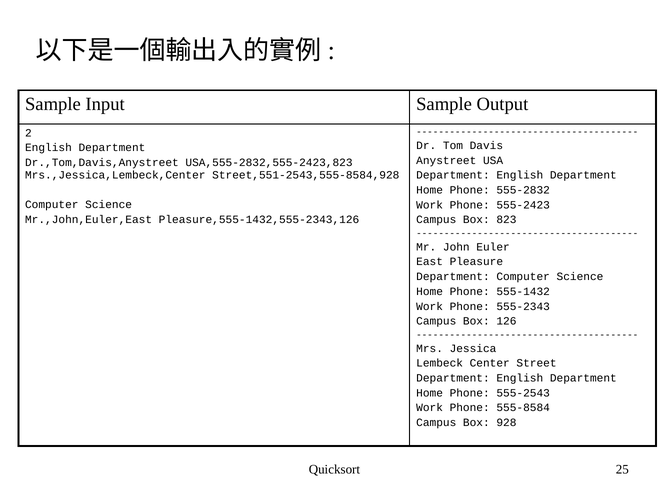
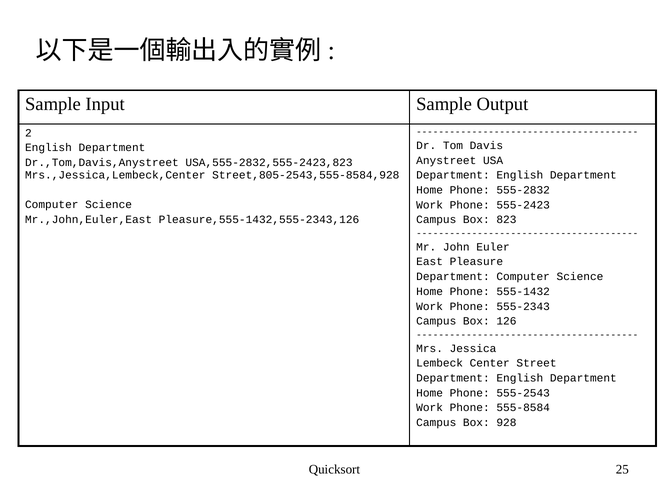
Street,551-2543,555-8584,928: Street,551-2543,555-8584,928 -> Street,805-2543,555-8584,928
